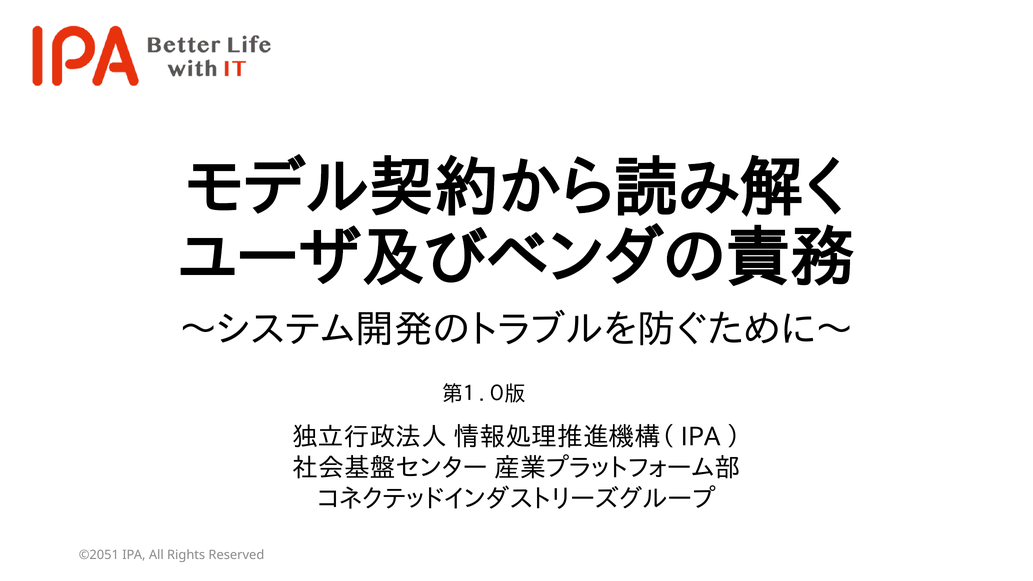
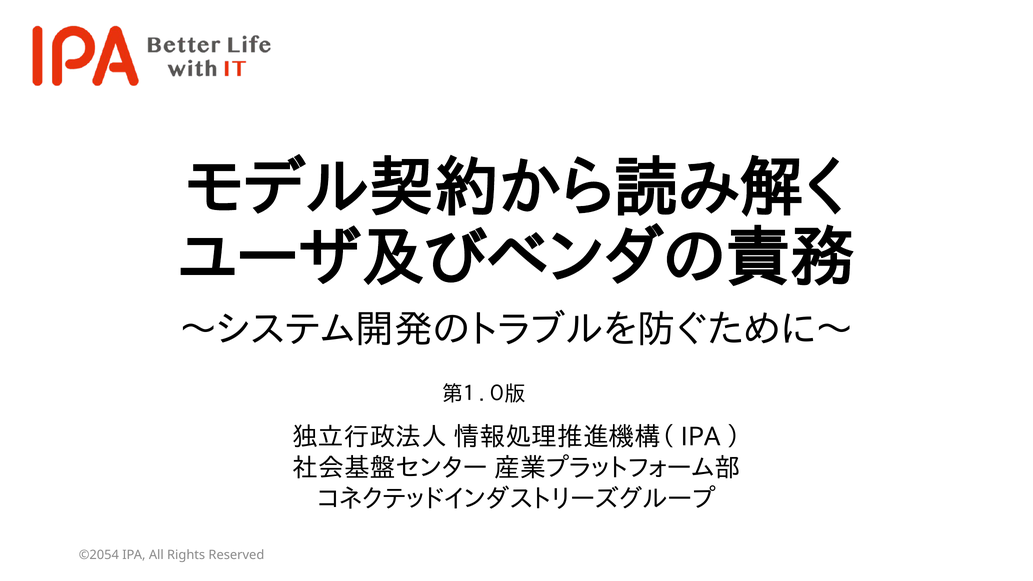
©2051: ©2051 -> ©2054
